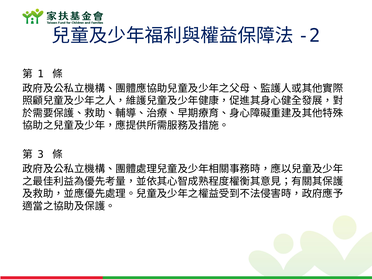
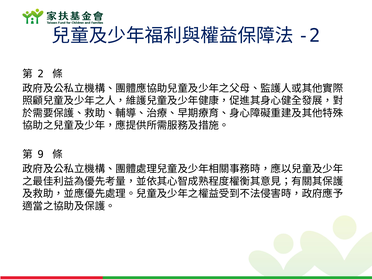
1: 1 -> 2
3: 3 -> 9
